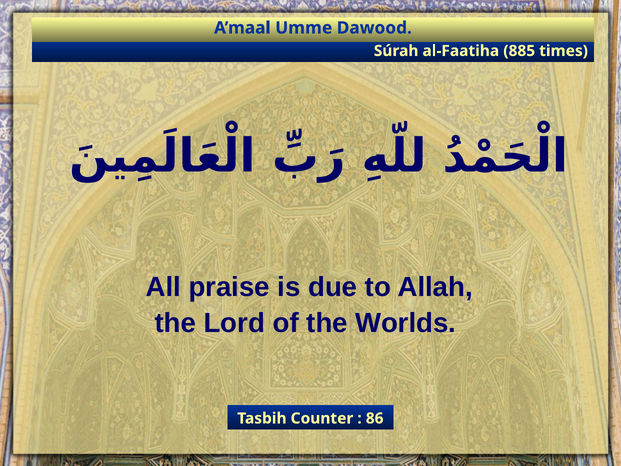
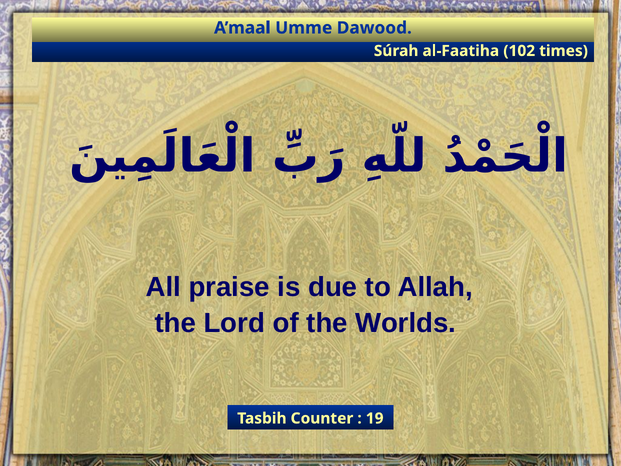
885: 885 -> 102
86: 86 -> 19
